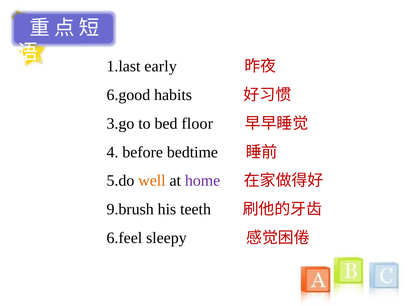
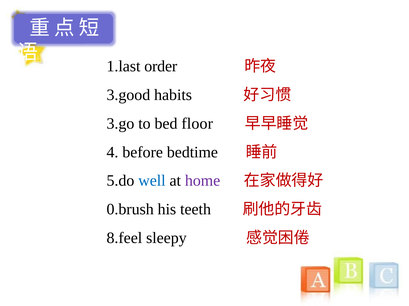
early: early -> order
6.good: 6.good -> 3.good
well colour: orange -> blue
9.brush: 9.brush -> 0.brush
6.feel: 6.feel -> 8.feel
